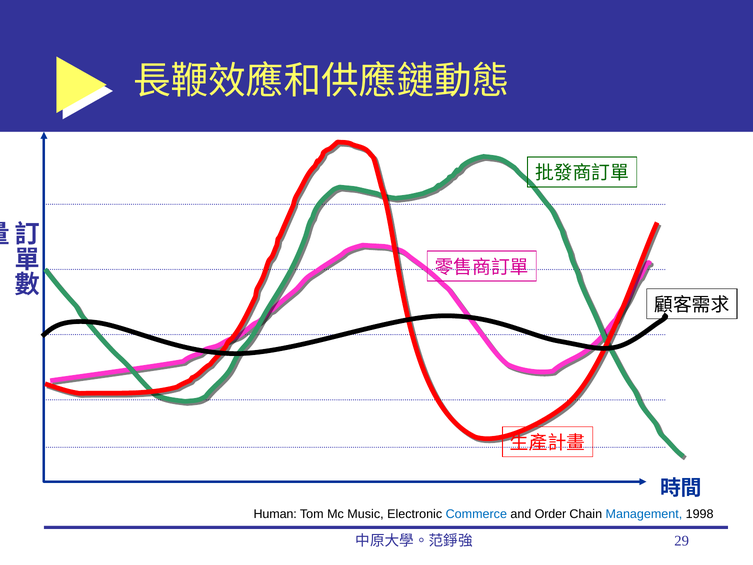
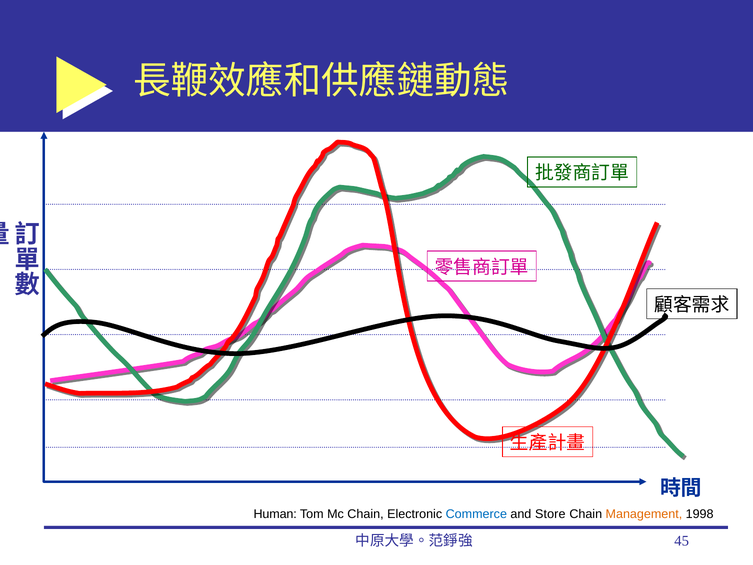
Mc Music: Music -> Chain
Order: Order -> Store
Management colour: blue -> orange
29: 29 -> 45
